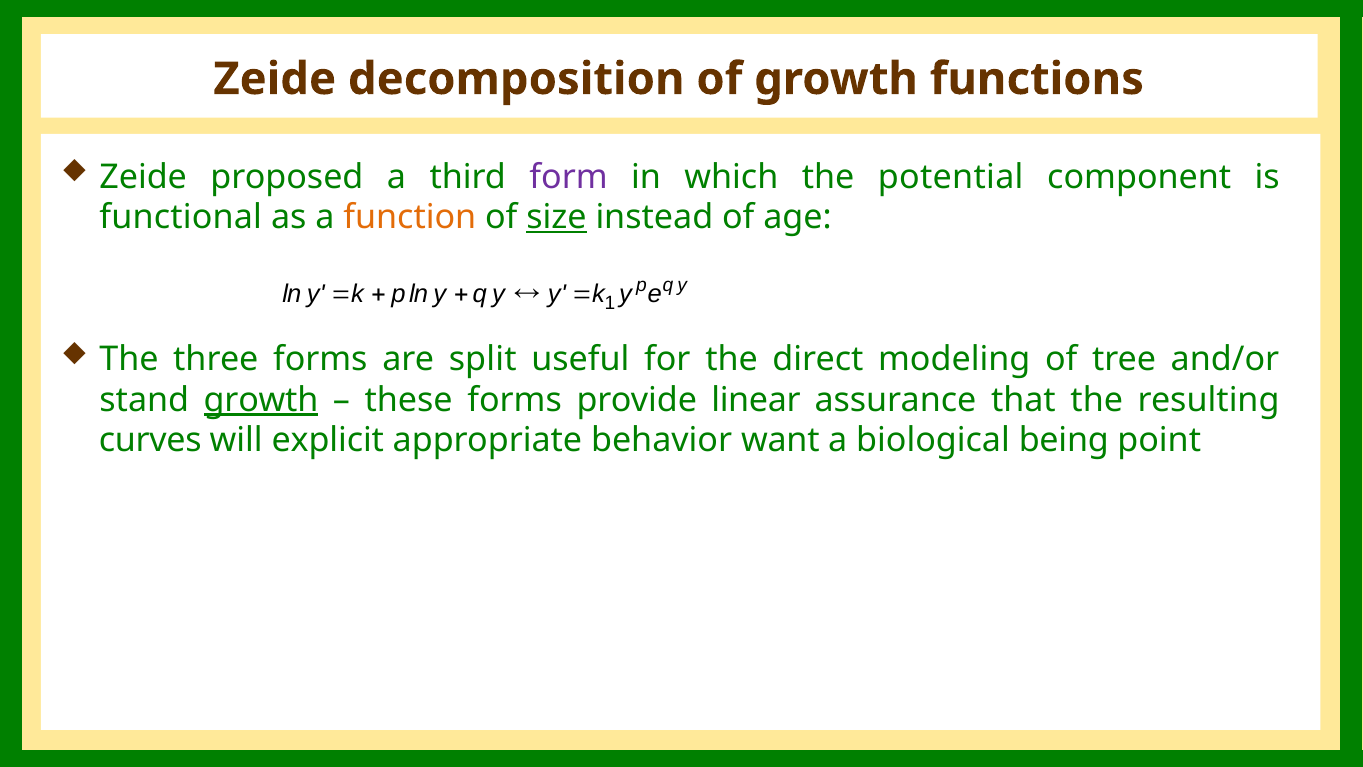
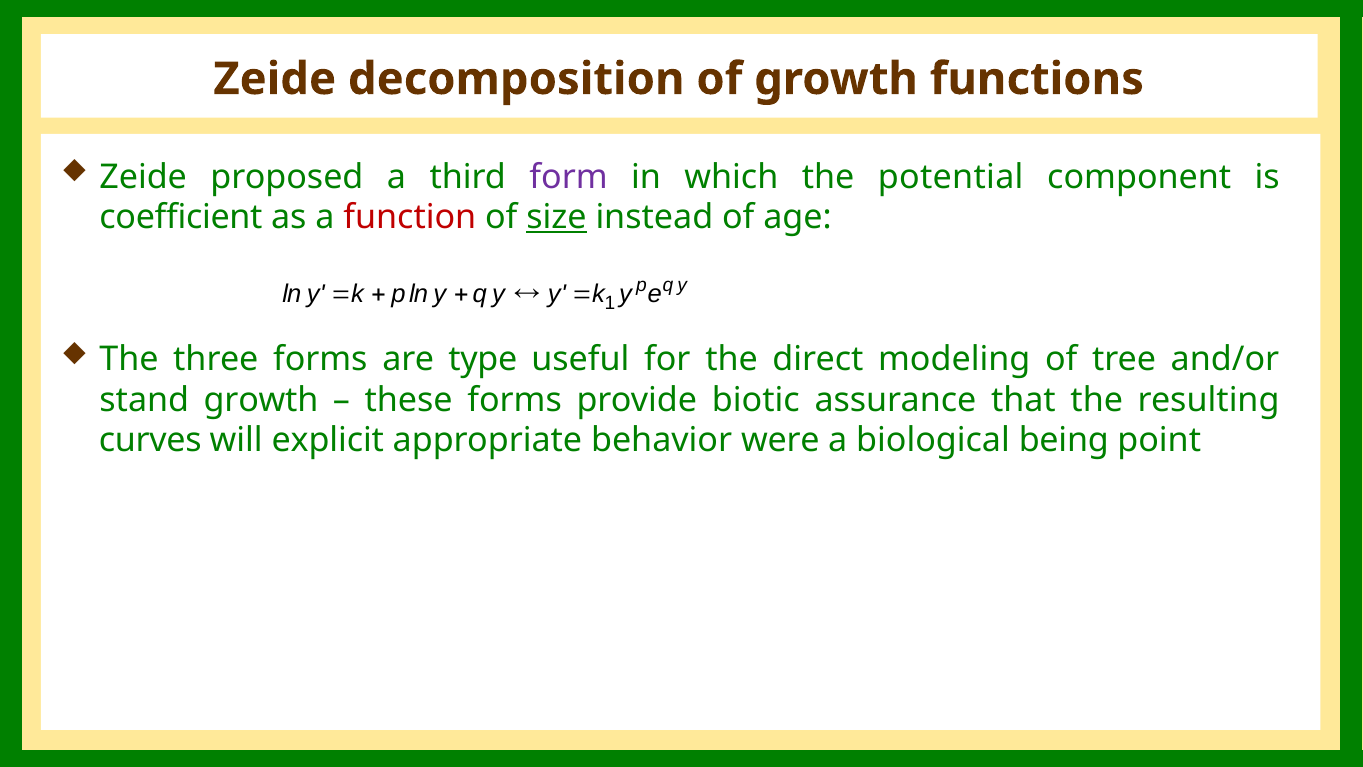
functional: functional -> coefficient
function colour: orange -> red
split: split -> type
growth at (261, 400) underline: present -> none
linear: linear -> biotic
want: want -> were
